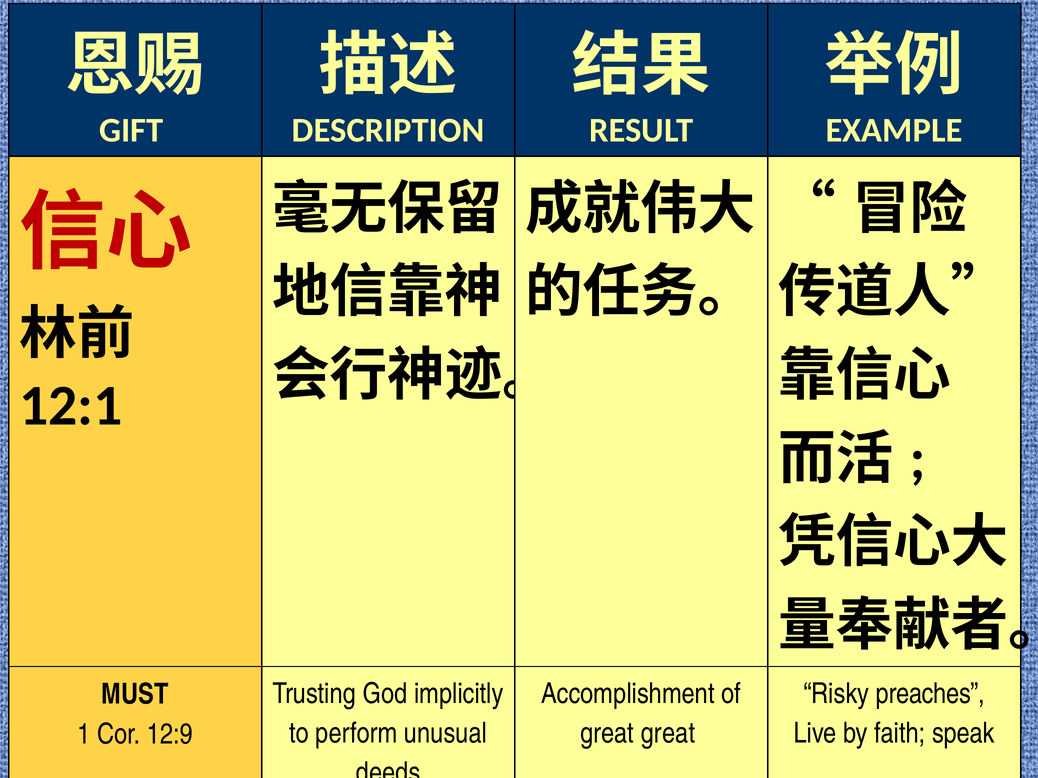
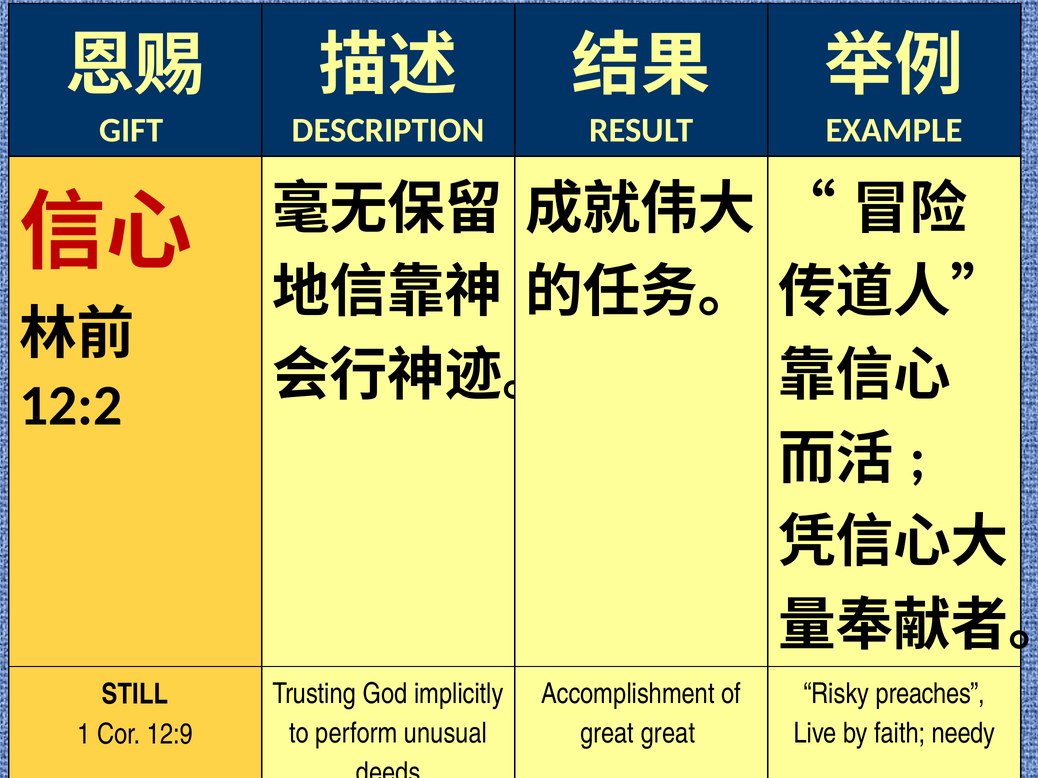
12:1: 12:1 -> 12:2
MUST: MUST -> STILL
speak: speak -> needy
